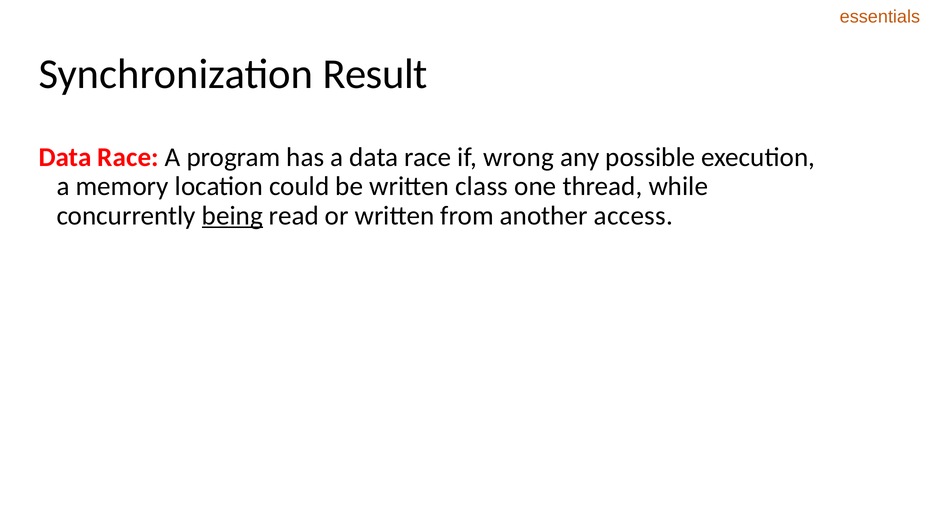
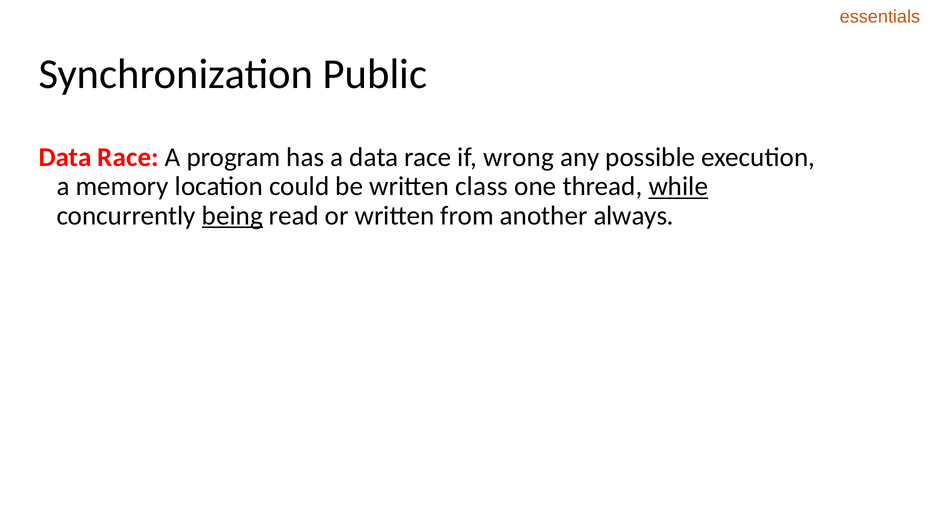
Result: Result -> Public
while underline: none -> present
access: access -> always
